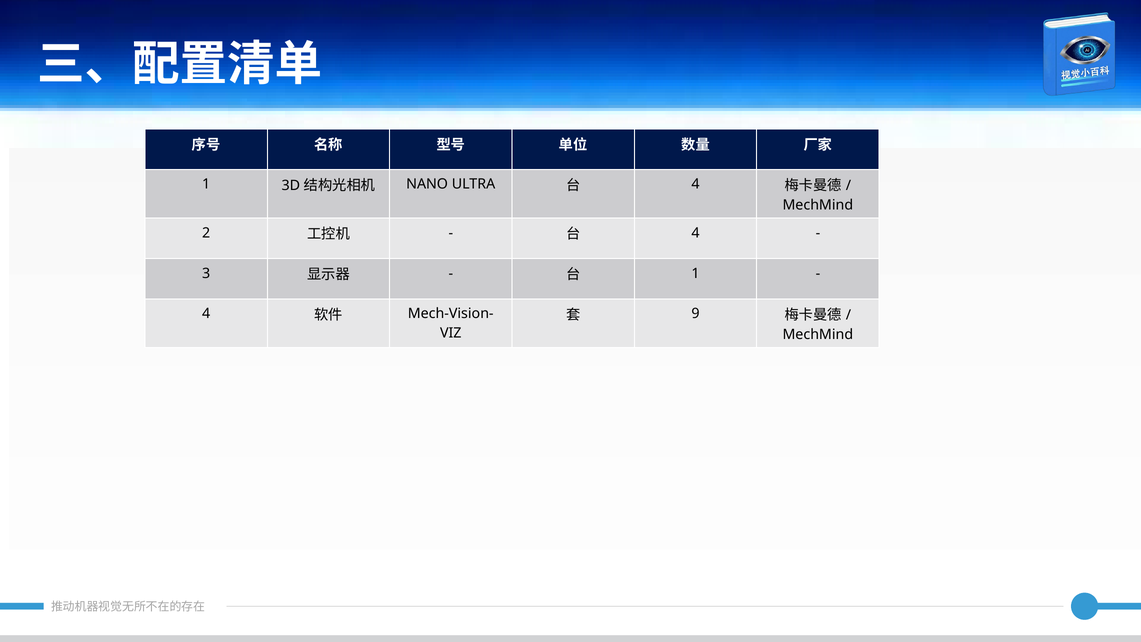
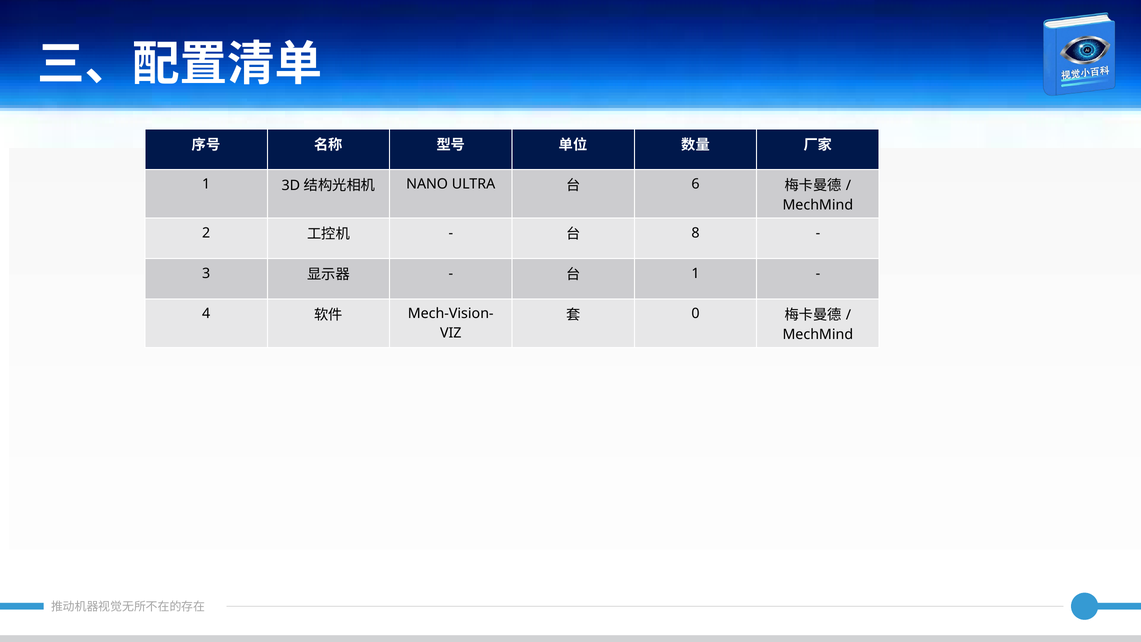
4 at (696, 184): 4 -> 6
4 at (696, 233): 4 -> 8
9: 9 -> 0
